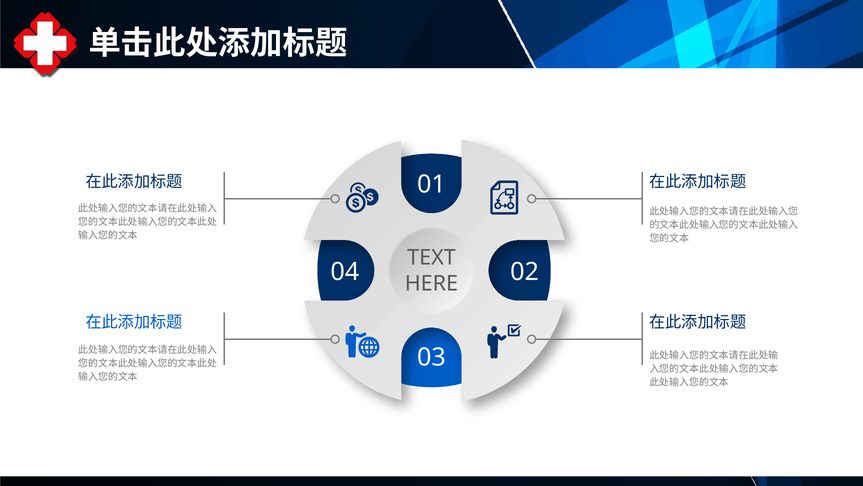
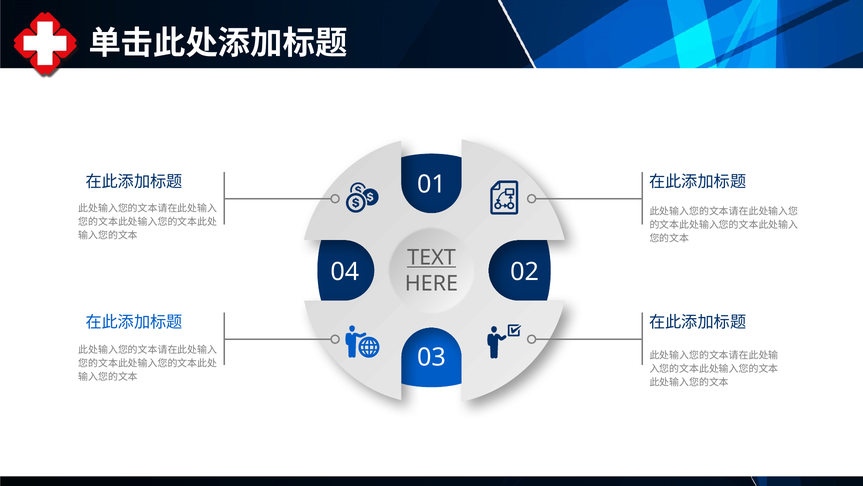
TEXT underline: none -> present
